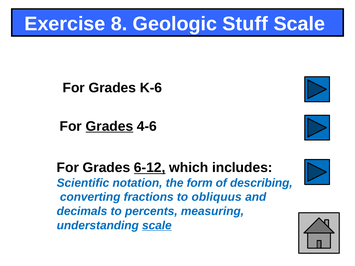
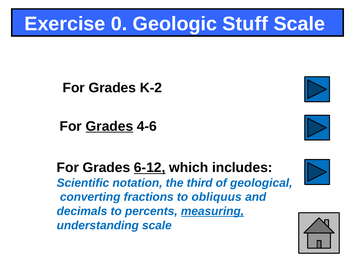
8: 8 -> 0
K-6: K-6 -> K-2
form: form -> third
describing: describing -> geological
measuring underline: none -> present
scale at (157, 226) underline: present -> none
